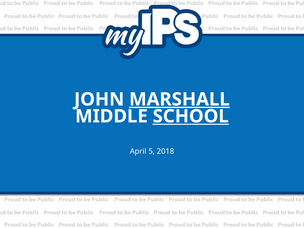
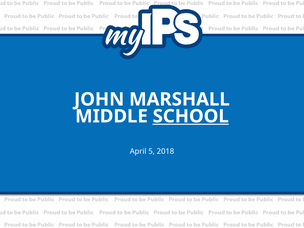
MARSHALL underline: present -> none
